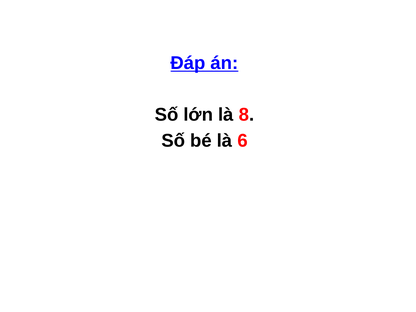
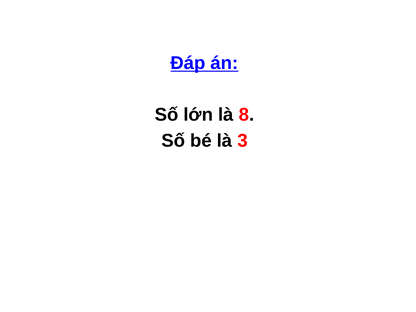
6: 6 -> 3
